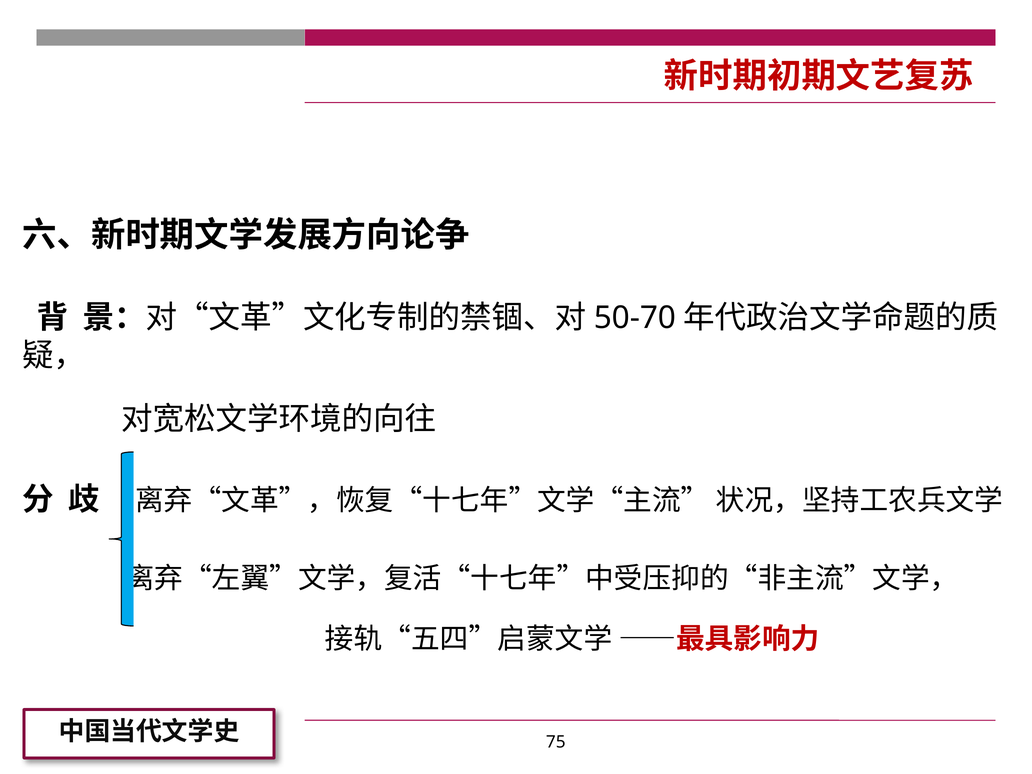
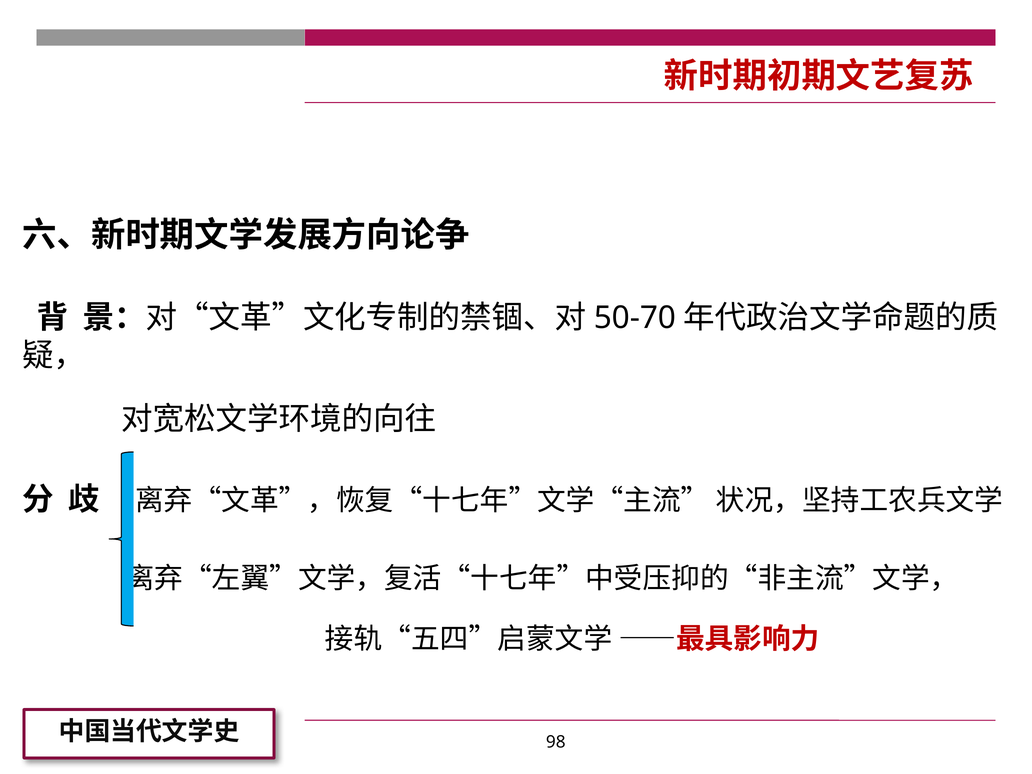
75: 75 -> 98
